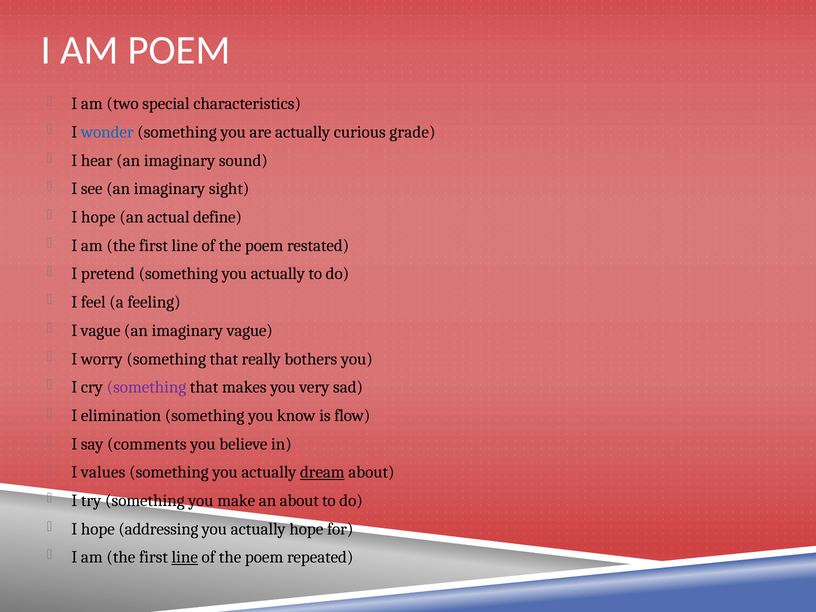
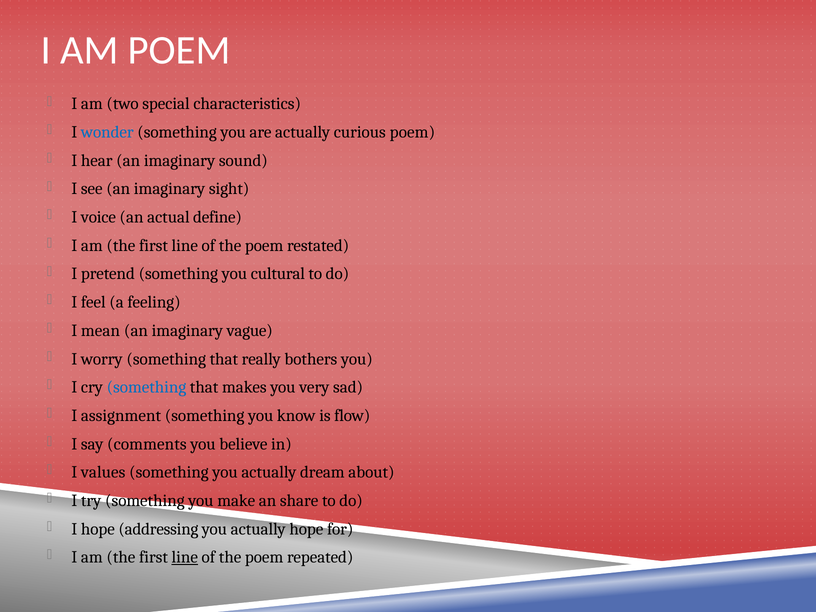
curious grade: grade -> poem
hope at (98, 217): hope -> voice
pretend something you actually: actually -> cultural
I vague: vague -> mean
something at (146, 387) colour: purple -> blue
elimination: elimination -> assignment
dream underline: present -> none
an about: about -> share
